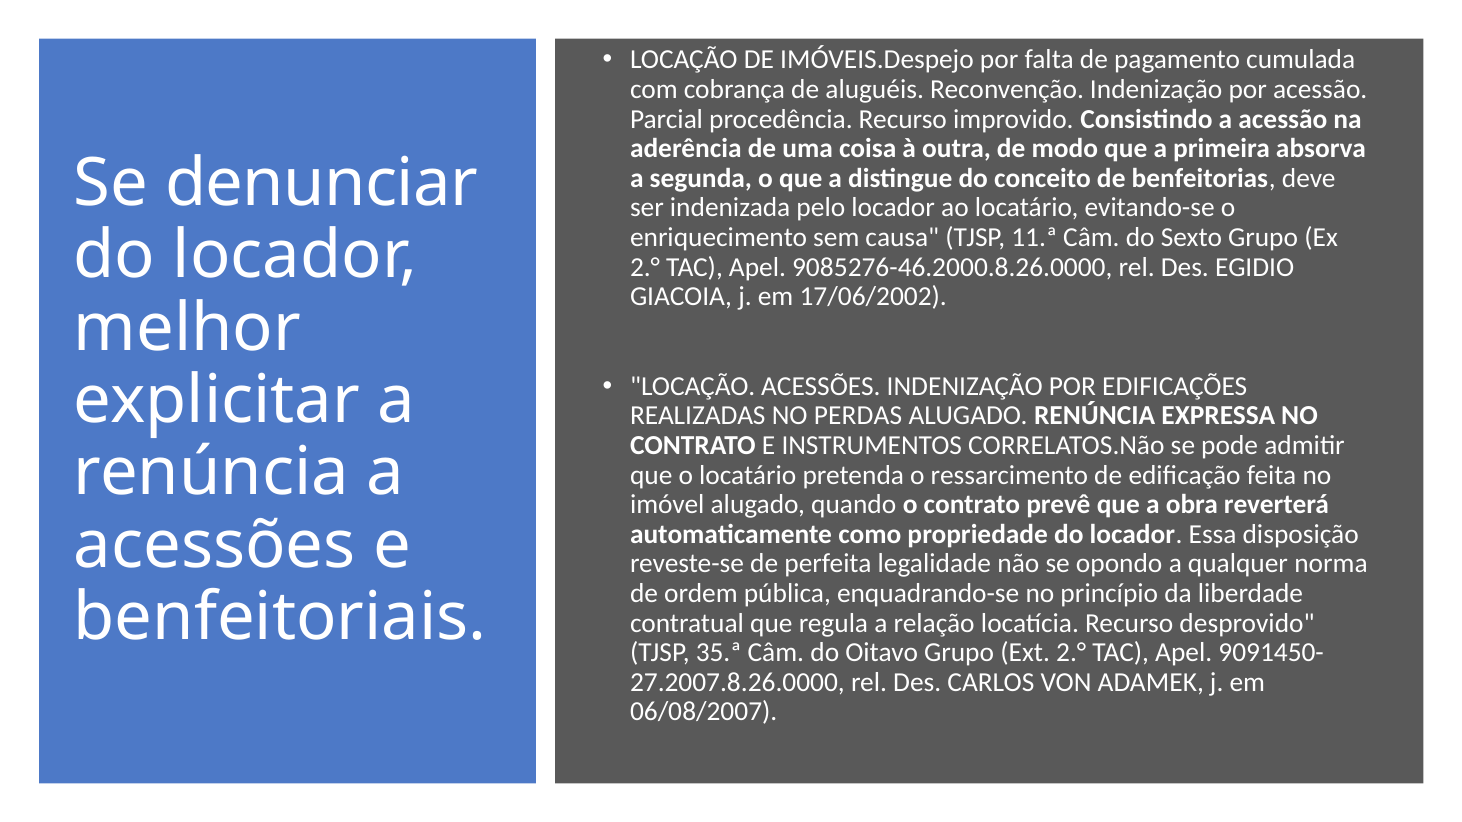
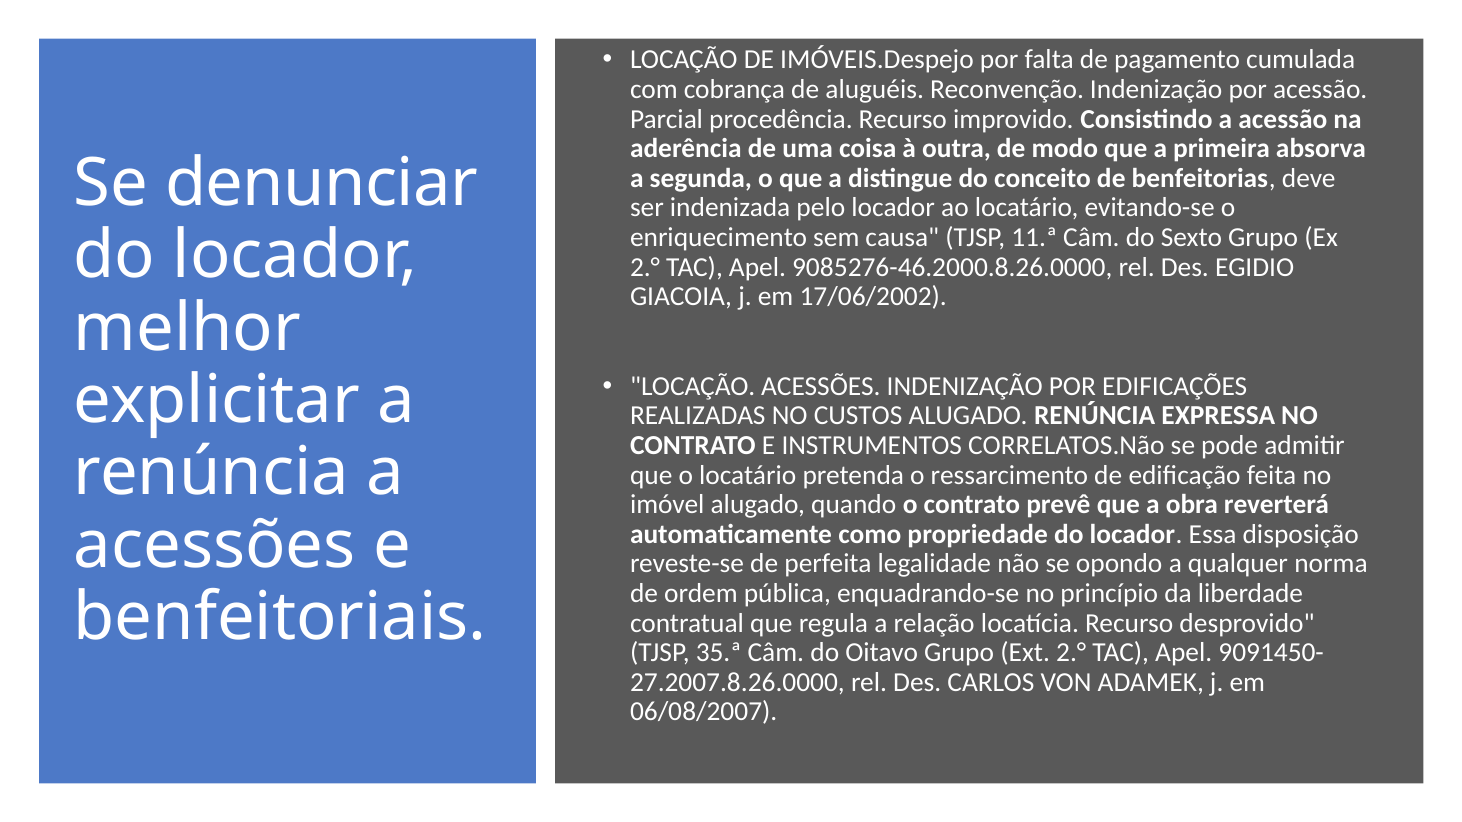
PERDAS: PERDAS -> CUSTOS
